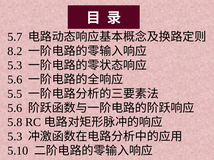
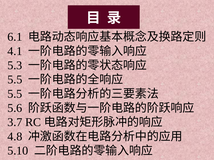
5.7: 5.7 -> 6.1
8.2: 8.2 -> 4.1
5.6 at (15, 80): 5.6 -> 5.5
5.8: 5.8 -> 3.7
5.3 at (15, 137): 5.3 -> 4.8
